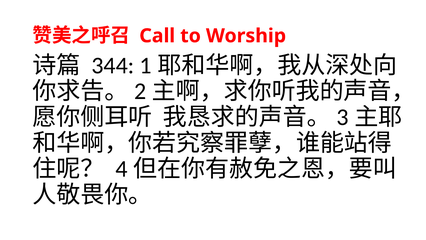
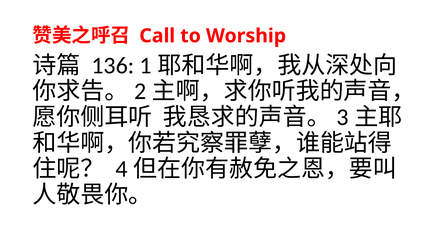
344: 344 -> 136
